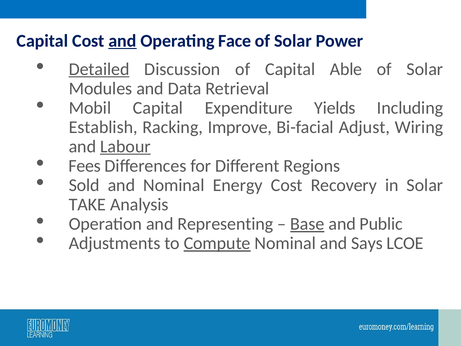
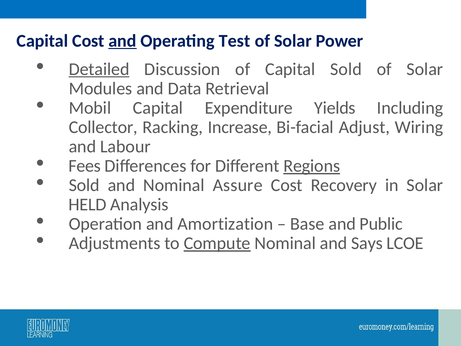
Face: Face -> Test
Capital Able: Able -> Sold
Establish: Establish -> Collector
Improve: Improve -> Increase
Labour underline: present -> none
Regions underline: none -> present
Energy: Energy -> Assure
TAKE: TAKE -> HELD
Representing: Representing -> Amortization
Base underline: present -> none
